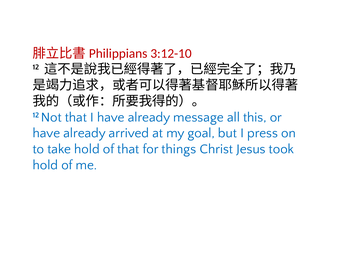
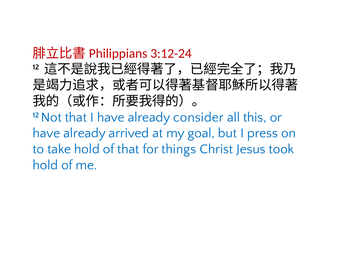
3:12-10: 3:12-10 -> 3:12-24
message: message -> consider
